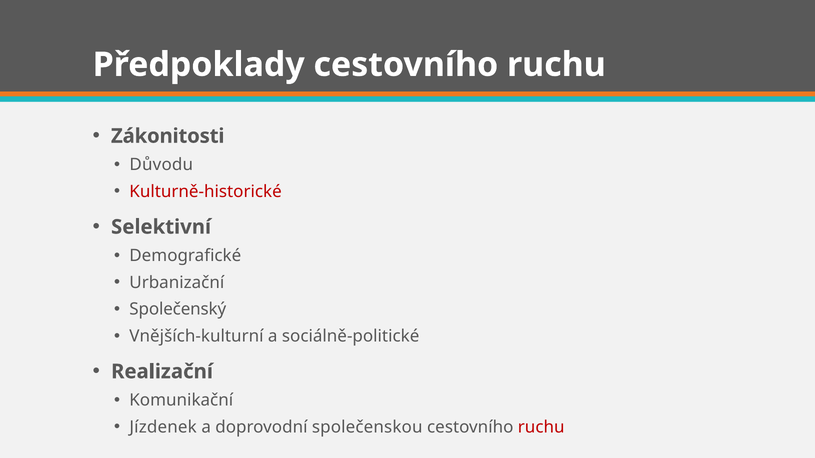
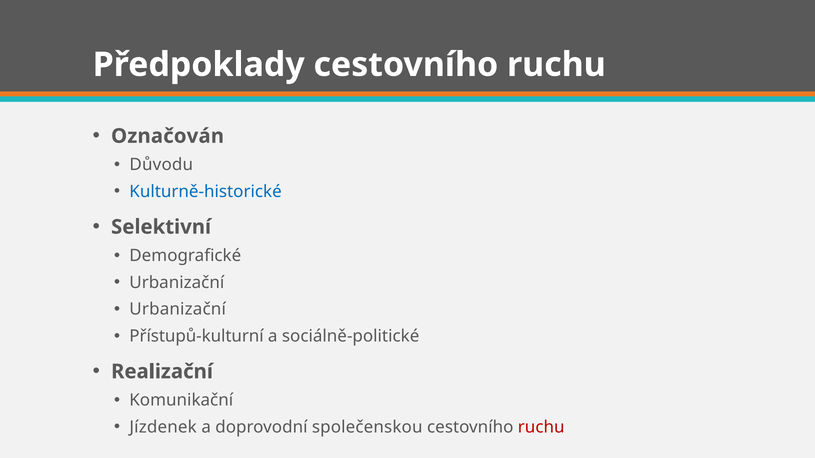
Zákonitosti: Zákonitosti -> Označován
Kulturně-historické colour: red -> blue
Společenský at (178, 310): Společenský -> Urbanizační
Vnějších-kulturní: Vnějších-kulturní -> Přístupů-kulturní
